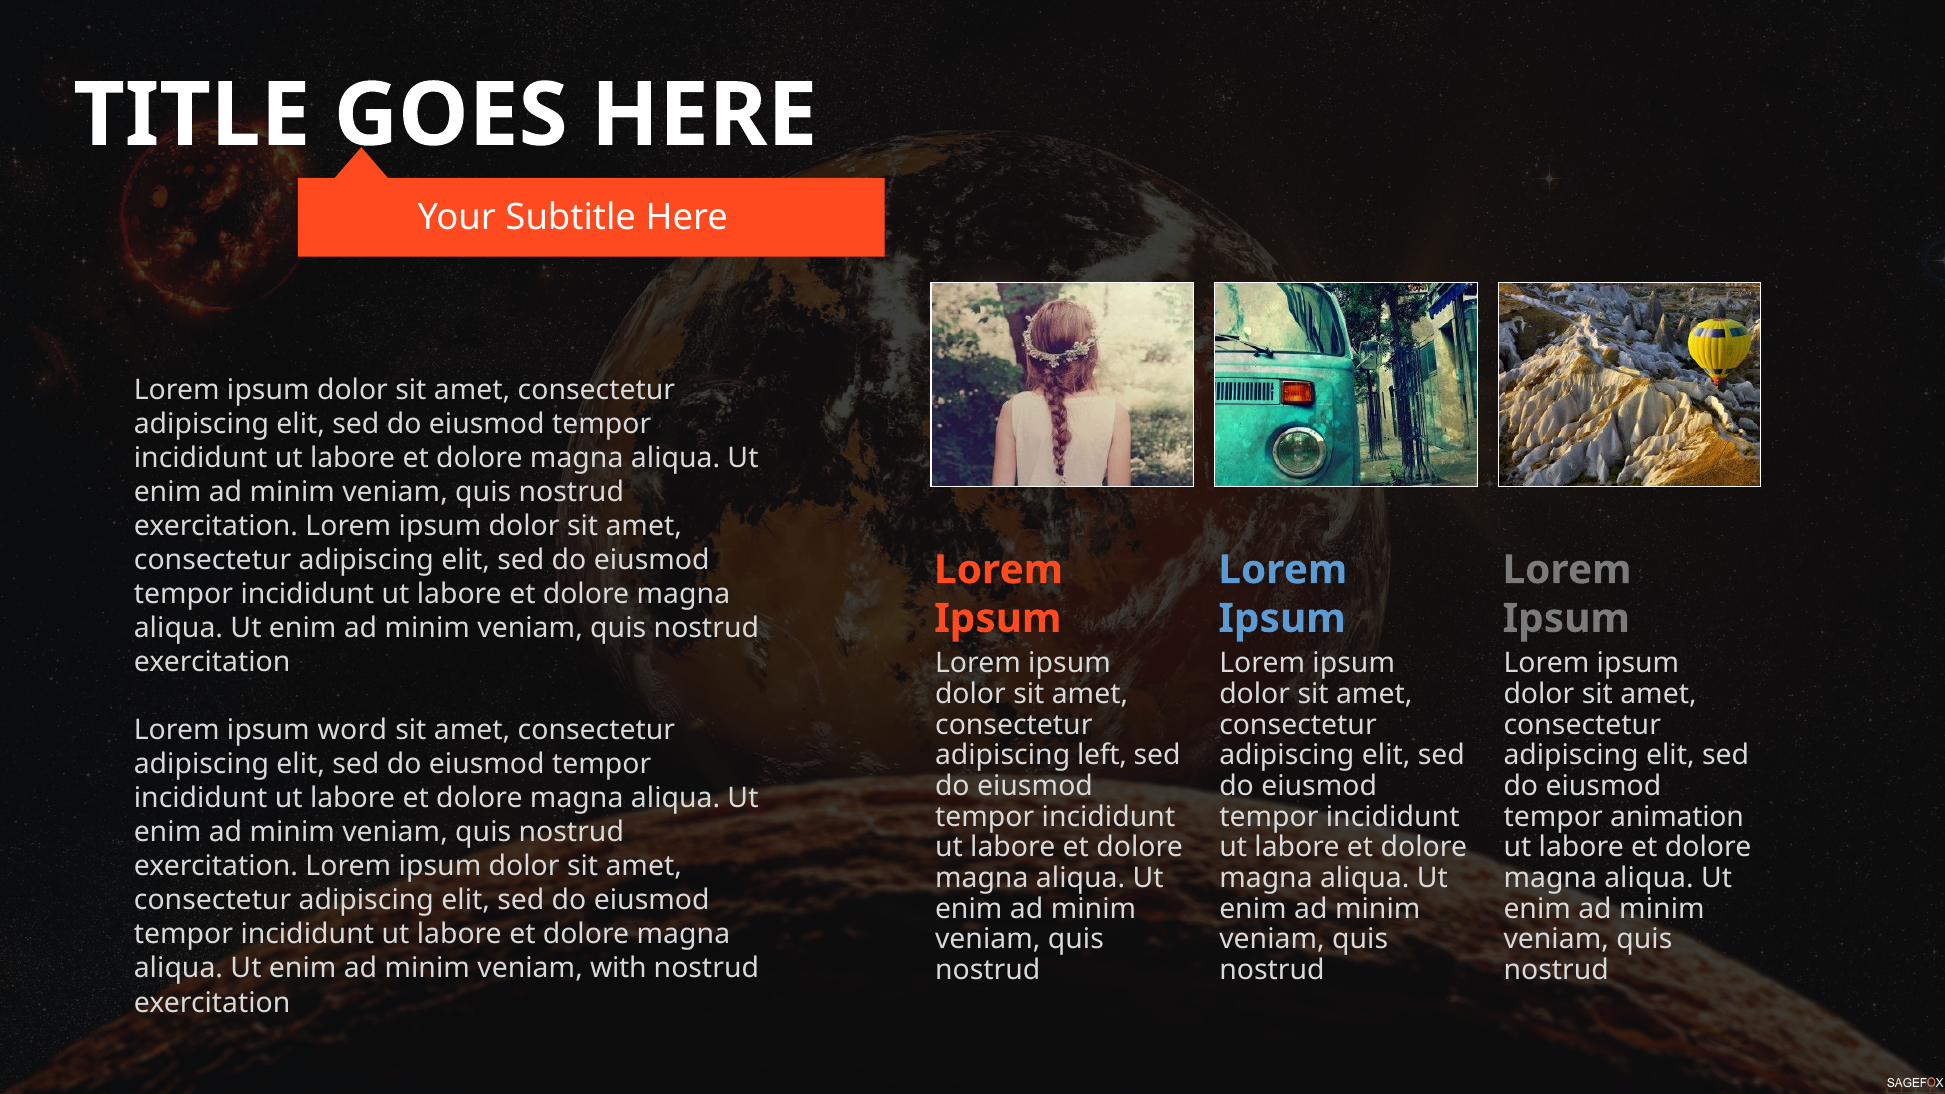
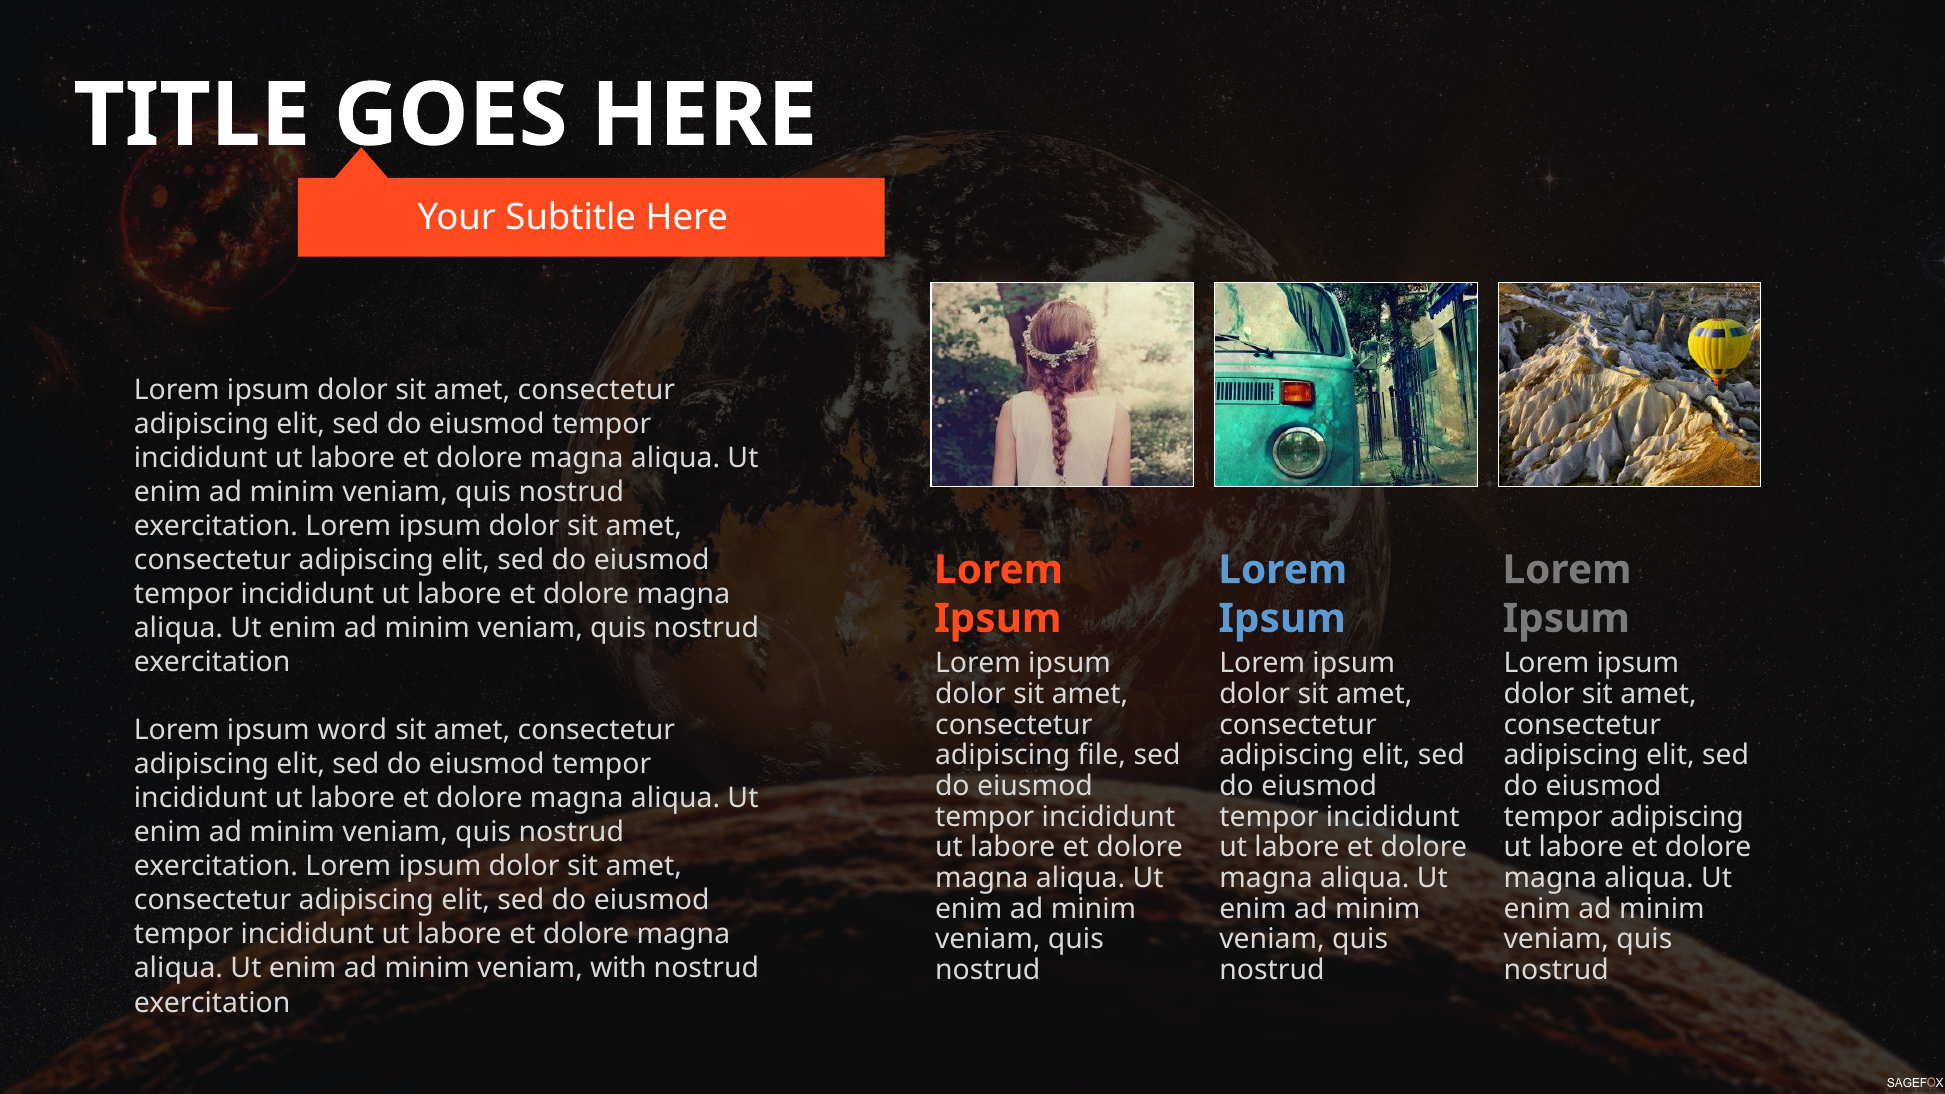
left: left -> file
tempor animation: animation -> adipiscing
